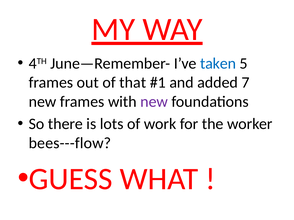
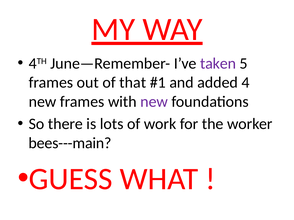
taken colour: blue -> purple
7: 7 -> 4
bees---flow: bees---flow -> bees---main
